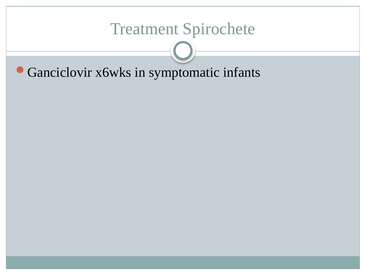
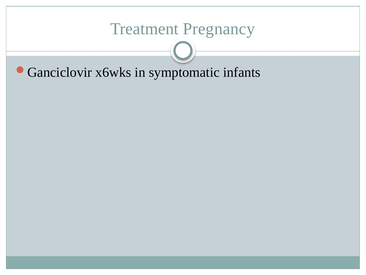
Spirochete: Spirochete -> Pregnancy
